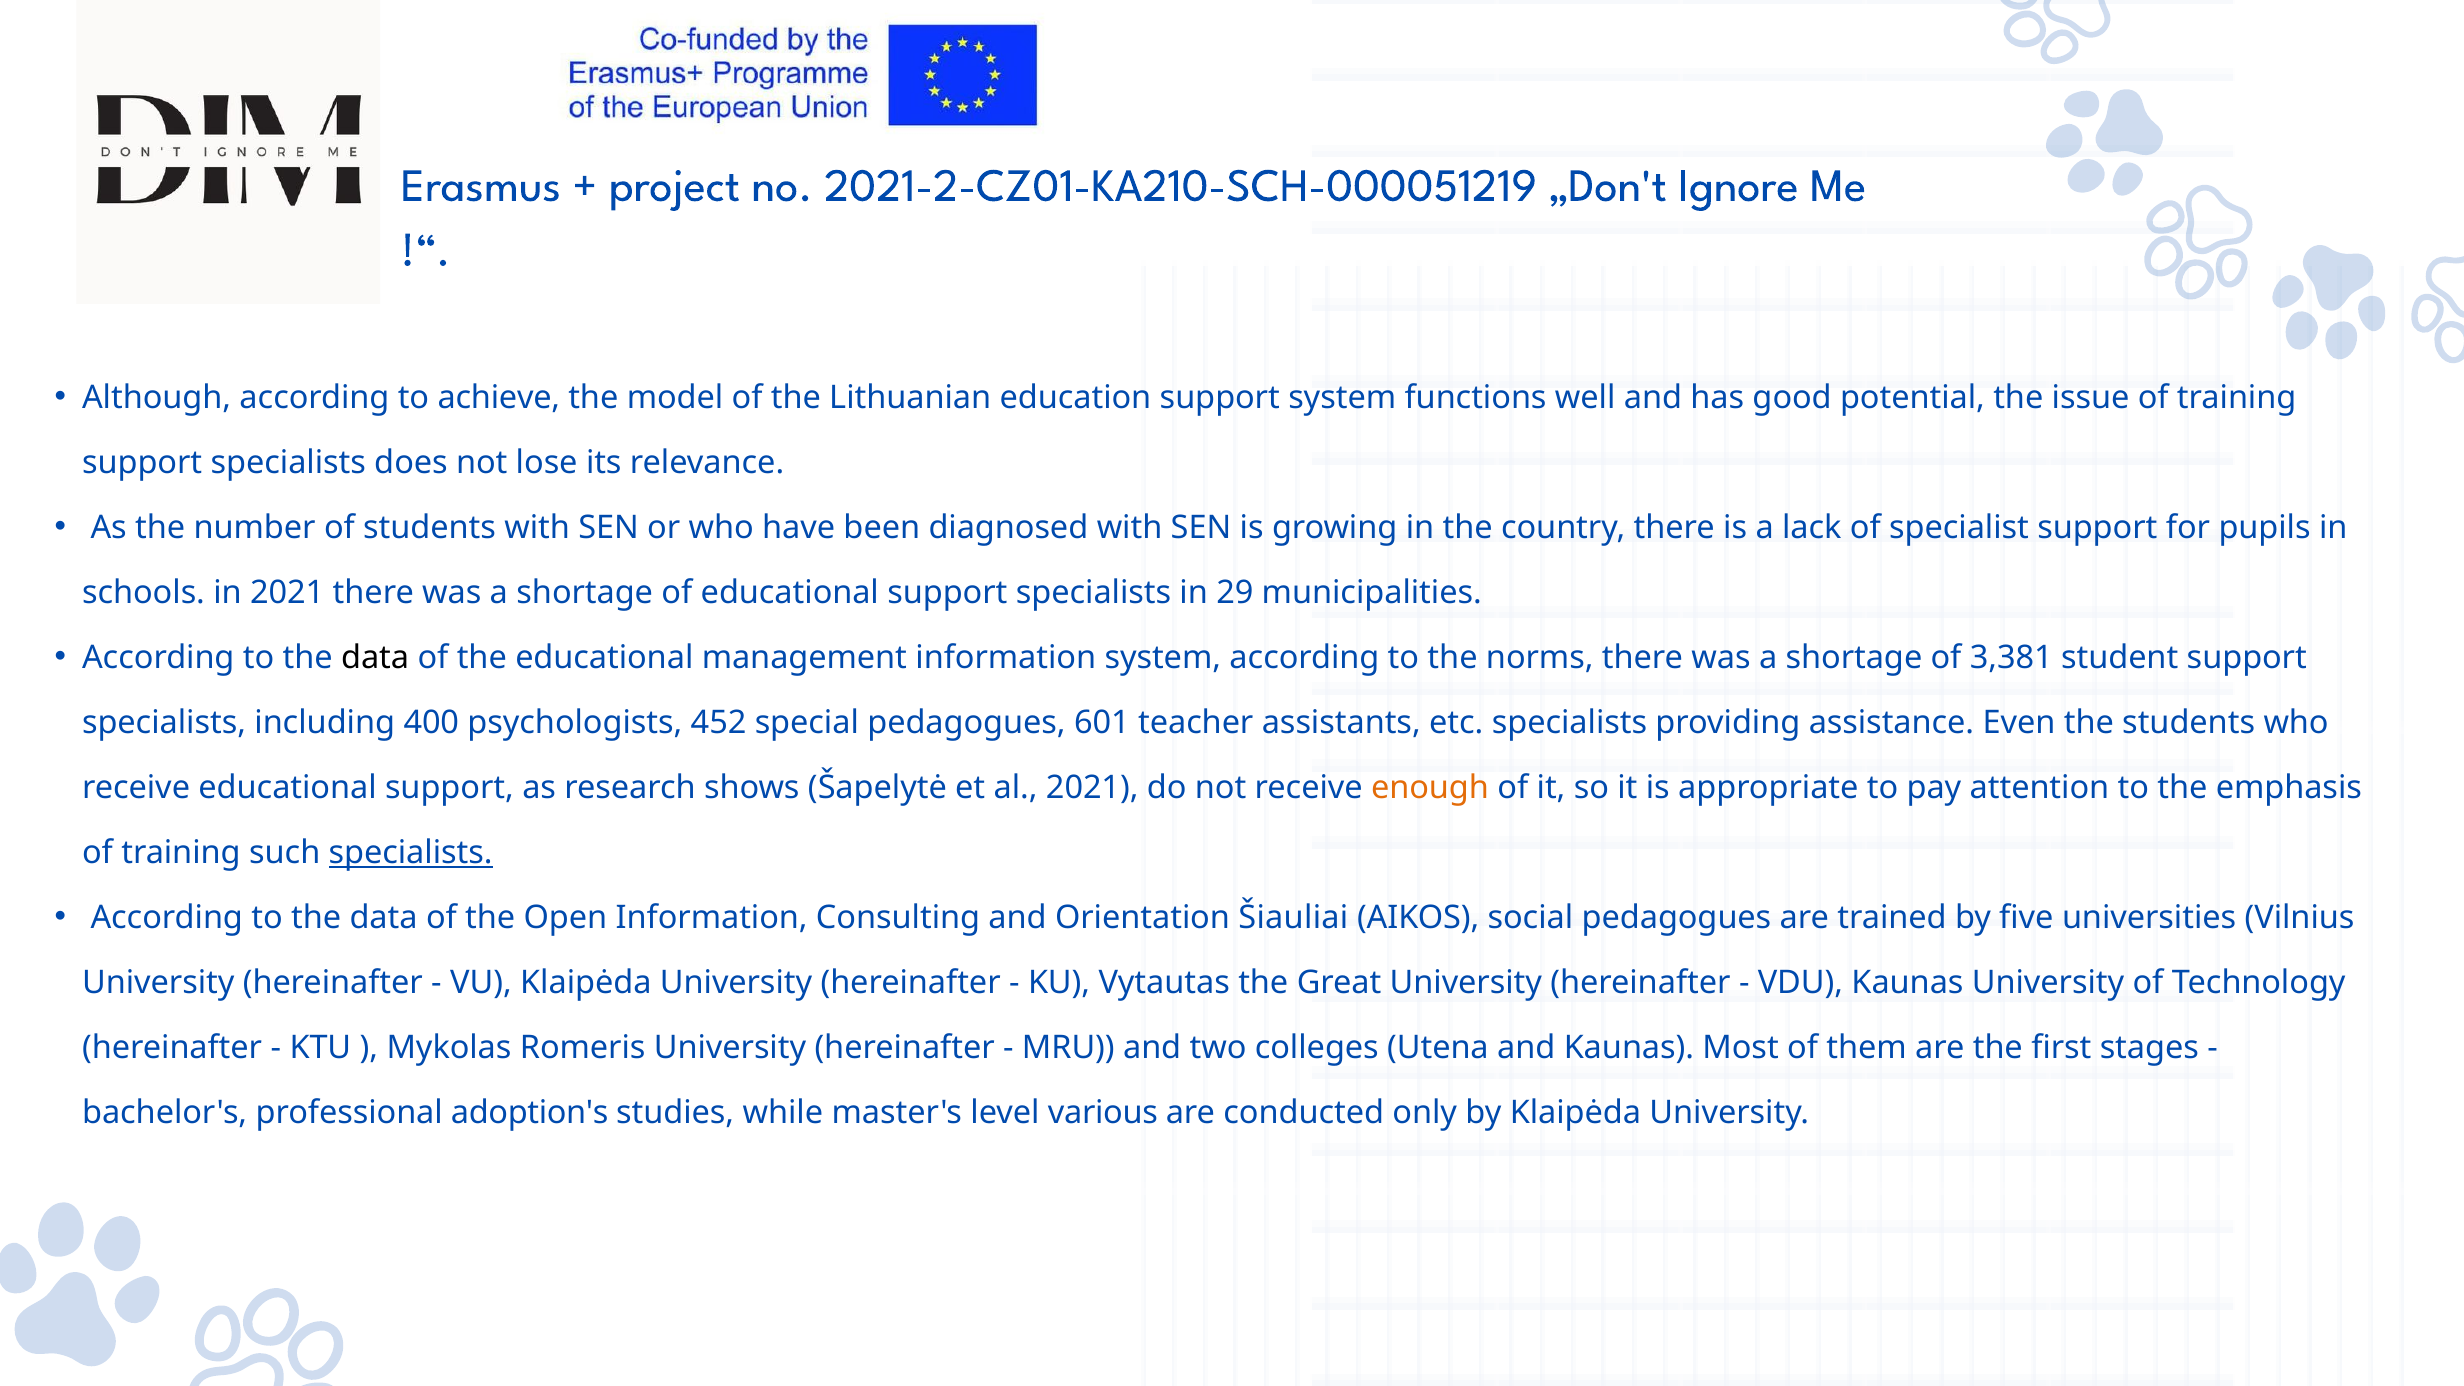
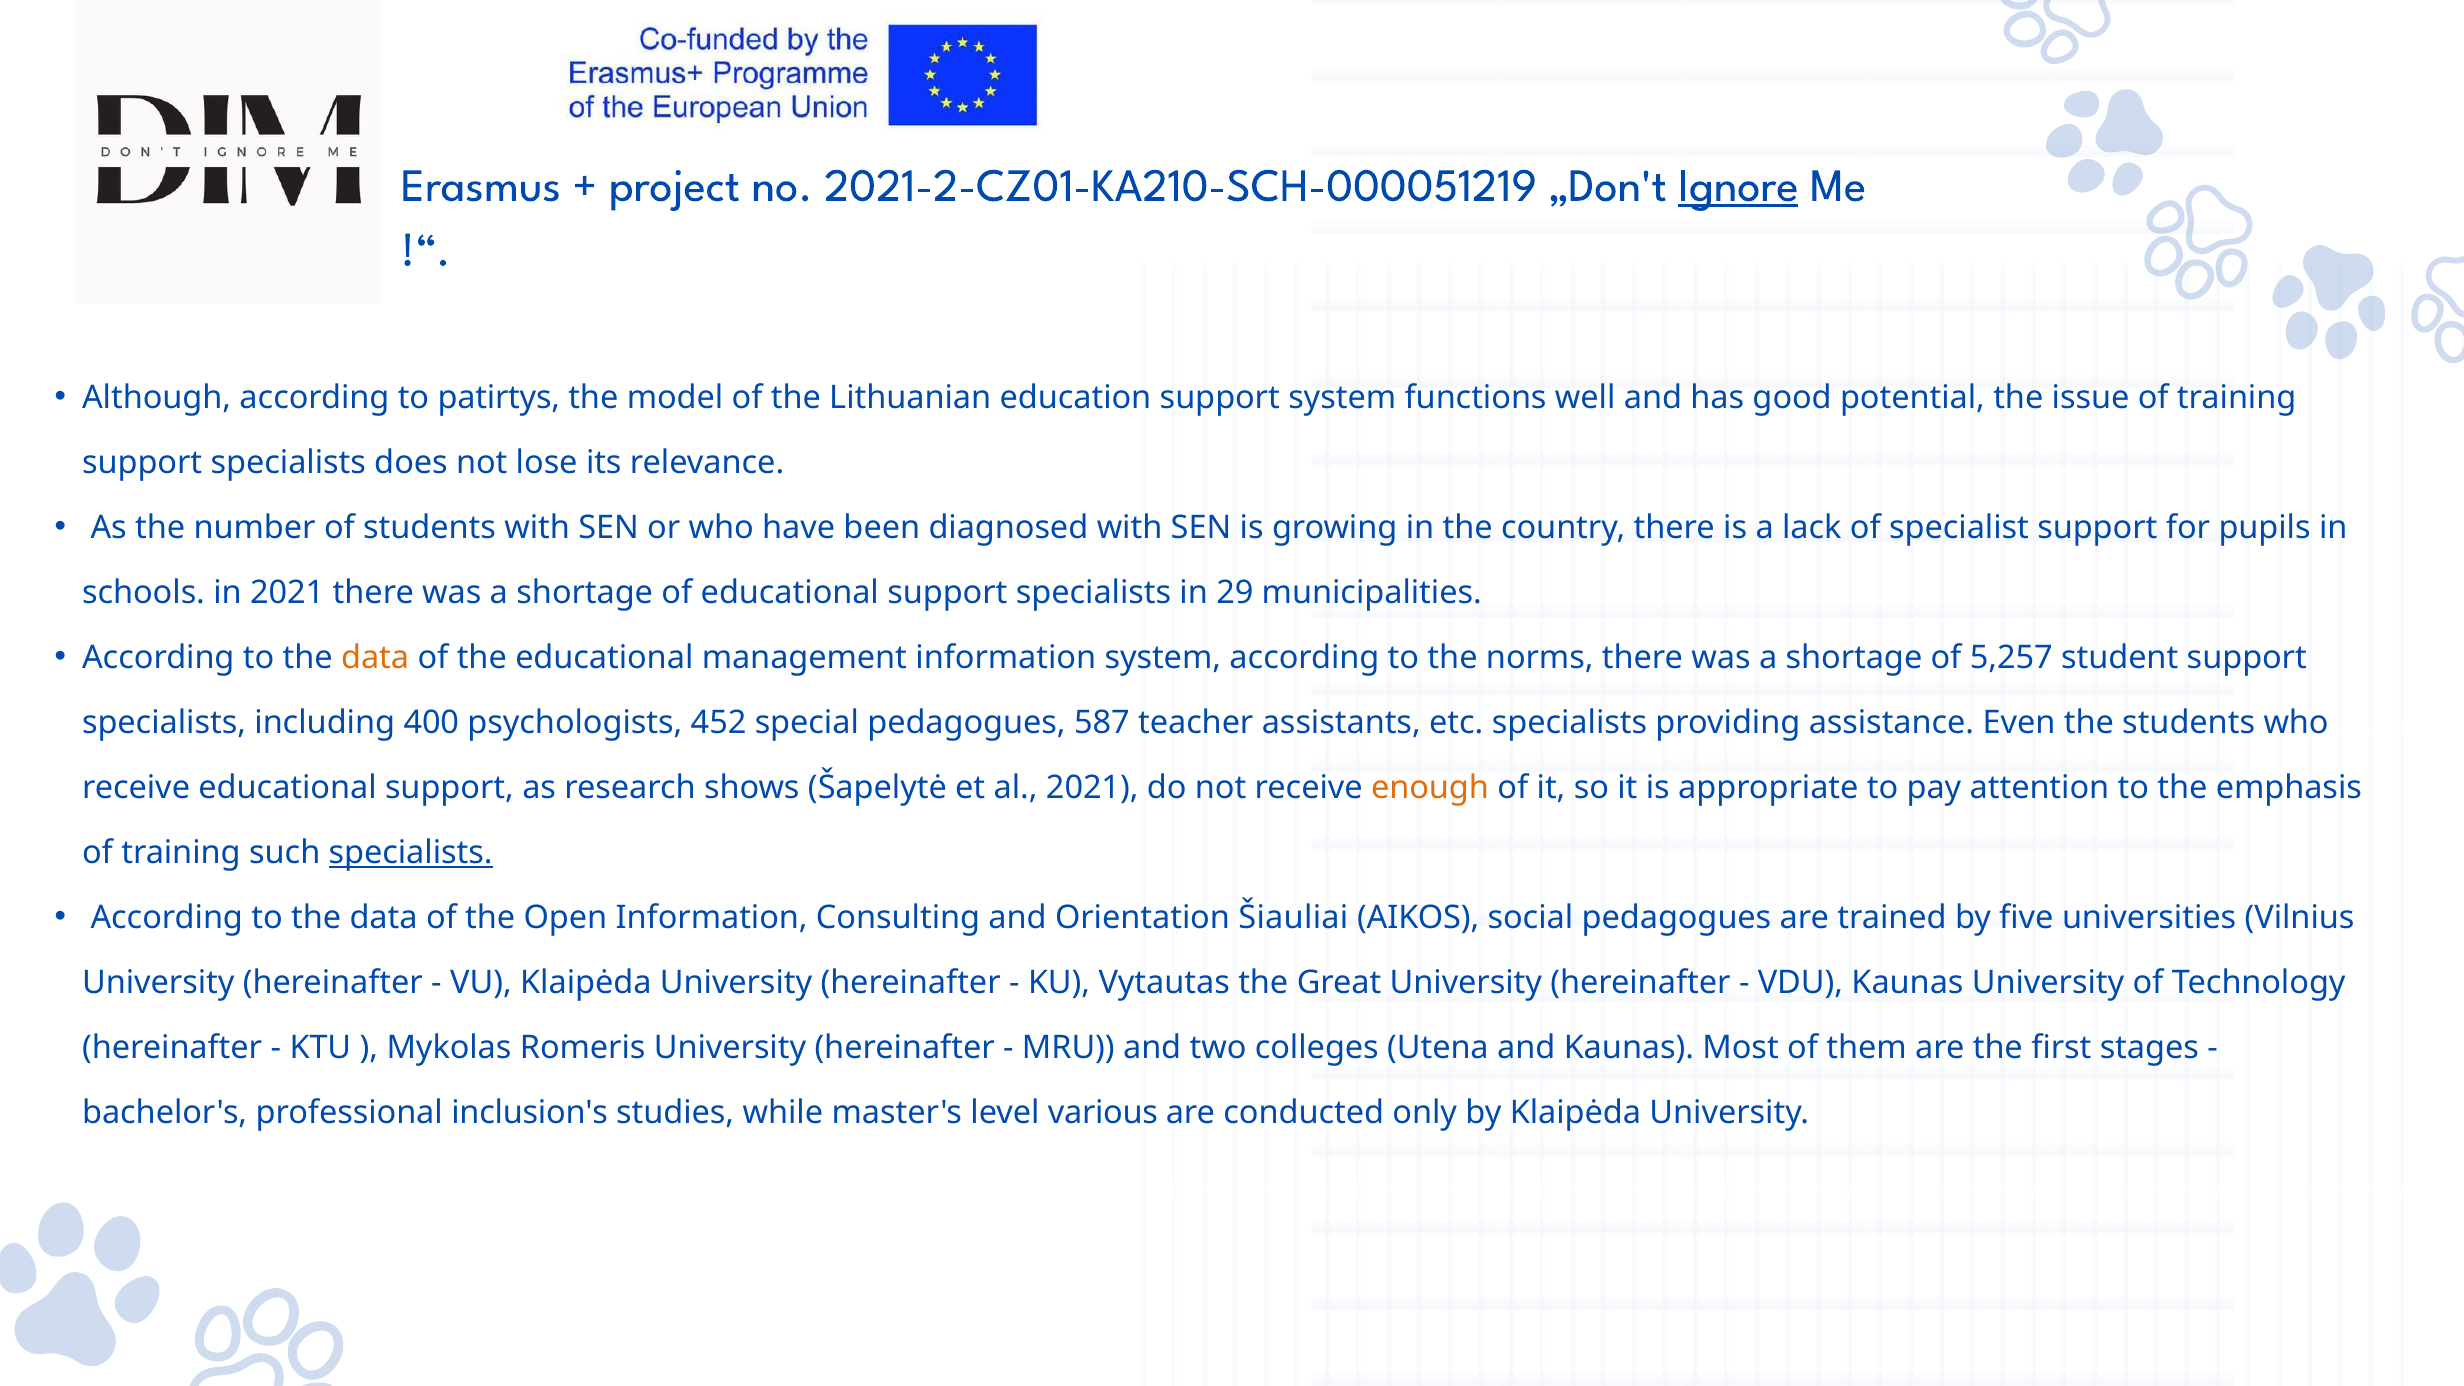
Ignore underline: none -> present
achieve: achieve -> patirtys
data at (375, 658) colour: black -> orange
3,381: 3,381 -> 5,257
601: 601 -> 587
adoption's: adoption's -> inclusion's
